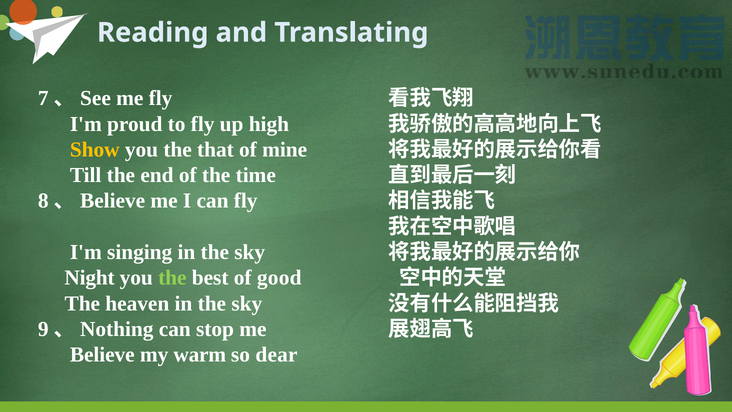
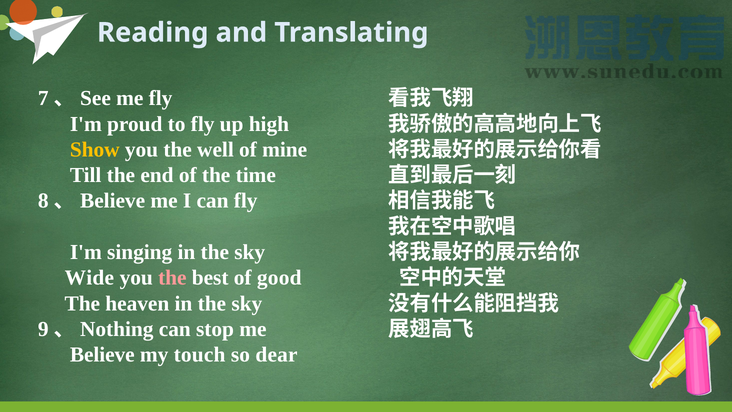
that: that -> well
Night: Night -> Wide
the at (172, 278) colour: light green -> pink
warm: warm -> touch
